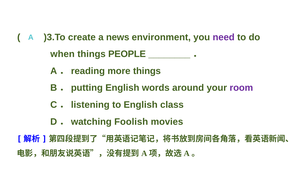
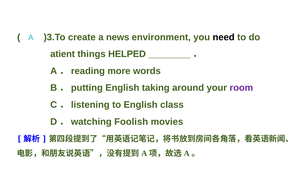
need colour: purple -> black
when: when -> atient
PEOPLE: PEOPLE -> HELPED
more things: things -> words
words: words -> taking
